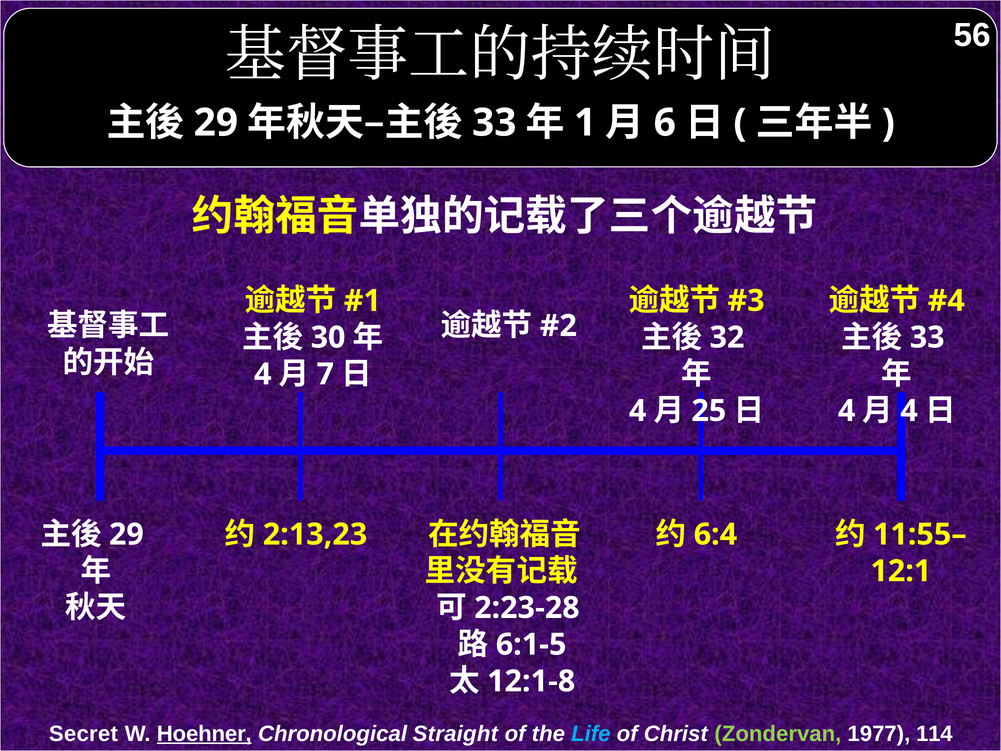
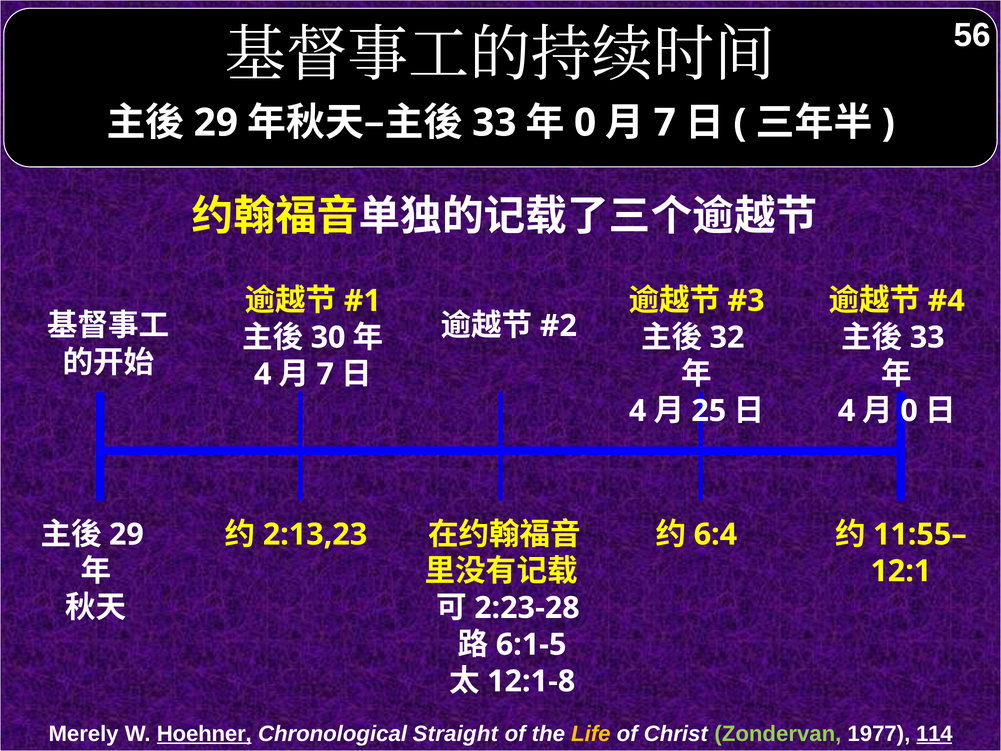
1 at (585, 123): 1 -> 0
6 at (665, 123): 6 -> 7
4 at (909, 411): 4 -> 0
Secret: Secret -> Merely
Life colour: light blue -> yellow
114 underline: none -> present
